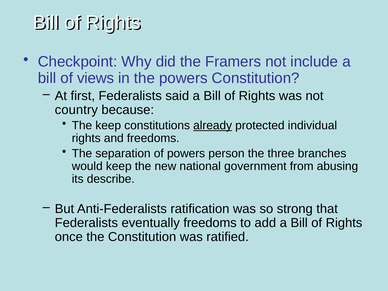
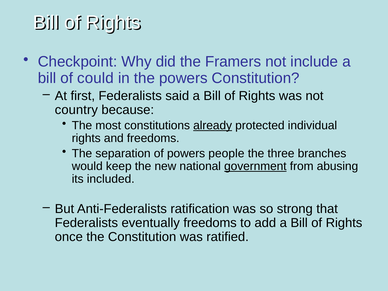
views: views -> could
The keep: keep -> most
person: person -> people
government underline: none -> present
describe: describe -> included
